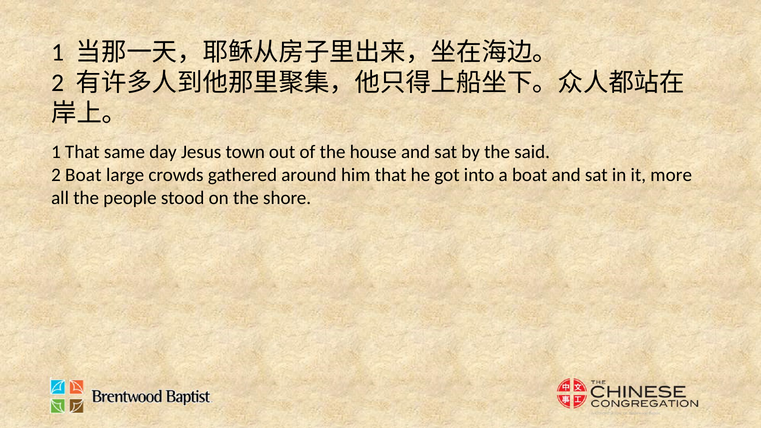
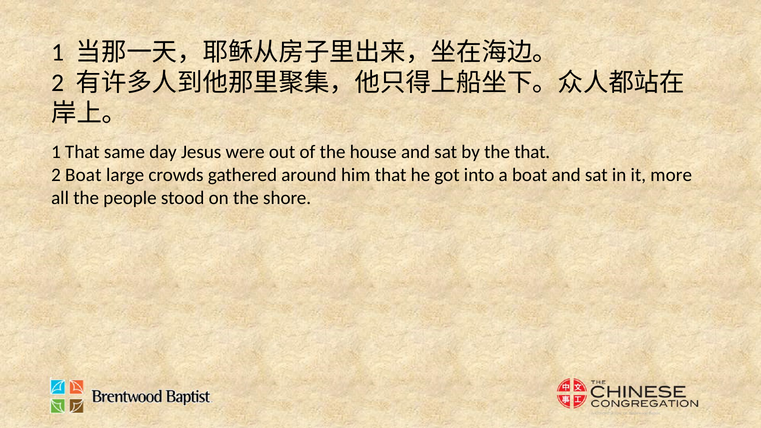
town: town -> were
the said: said -> that
